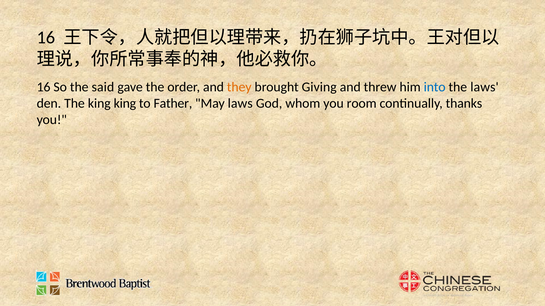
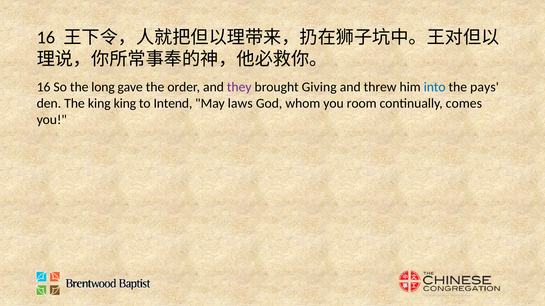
said: said -> long
they colour: orange -> purple
the laws: laws -> pays
Father: Father -> Intend
thanks: thanks -> comes
